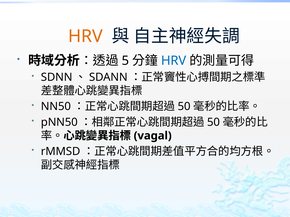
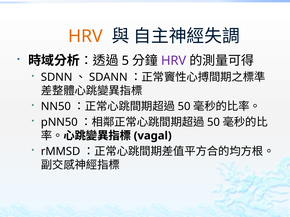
HRV at (174, 61) colour: blue -> purple
